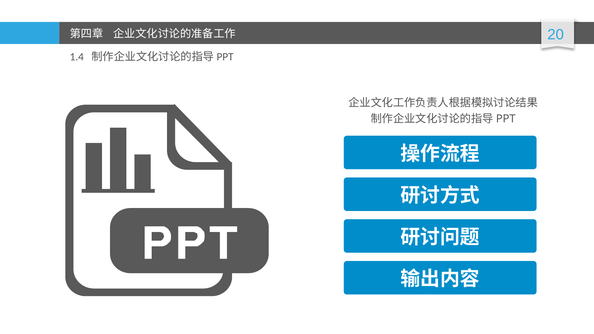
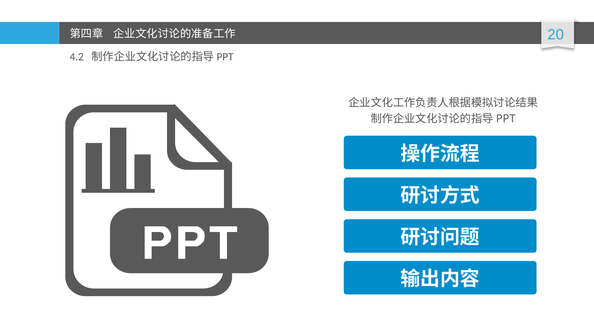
1.4: 1.4 -> 4.2
